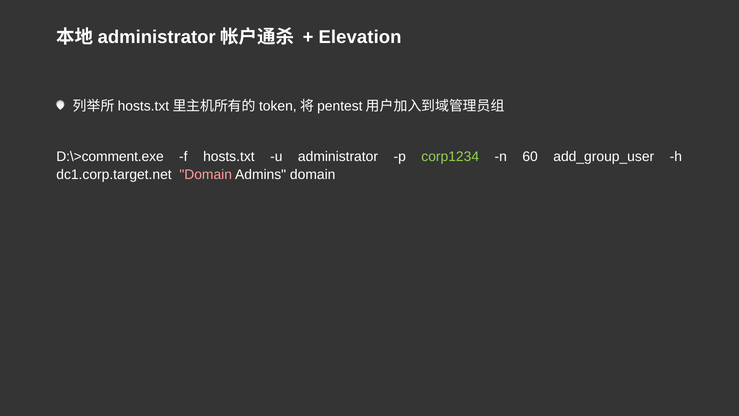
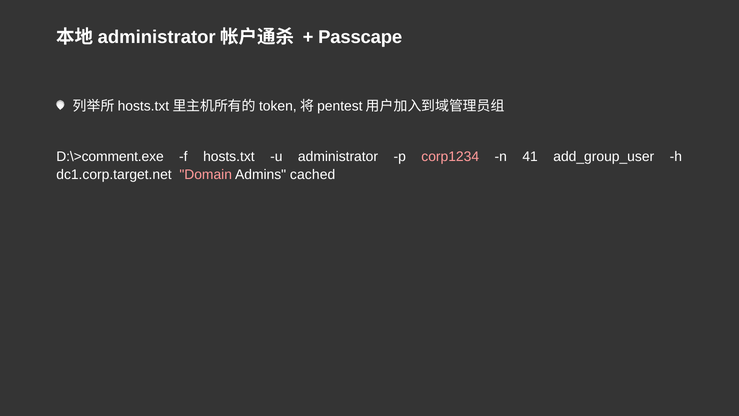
Elevation: Elevation -> Passcape
corp1234 colour: light green -> pink
60: 60 -> 41
Admins domain: domain -> cached
